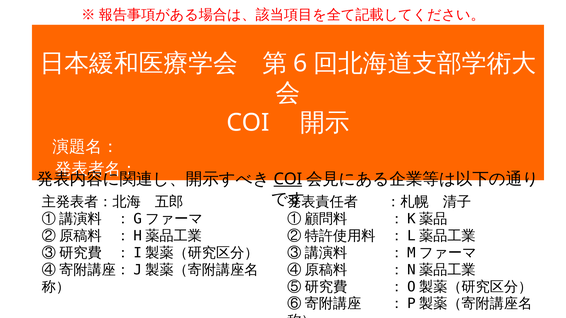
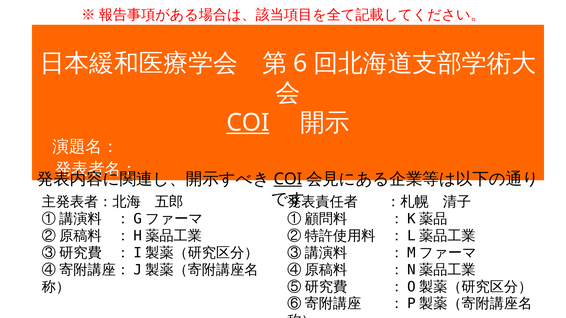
COI at (248, 123) underline: none -> present
